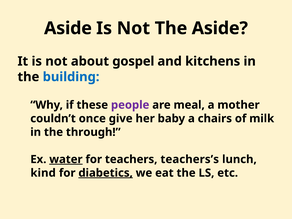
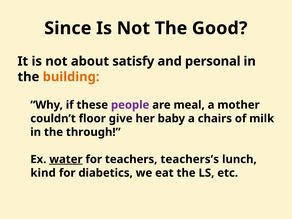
Aside at (68, 28): Aside -> Since
The Aside: Aside -> Good
gospel: gospel -> satisfy
kitchens: kitchens -> personal
building colour: blue -> orange
once: once -> floor
diabetics underline: present -> none
